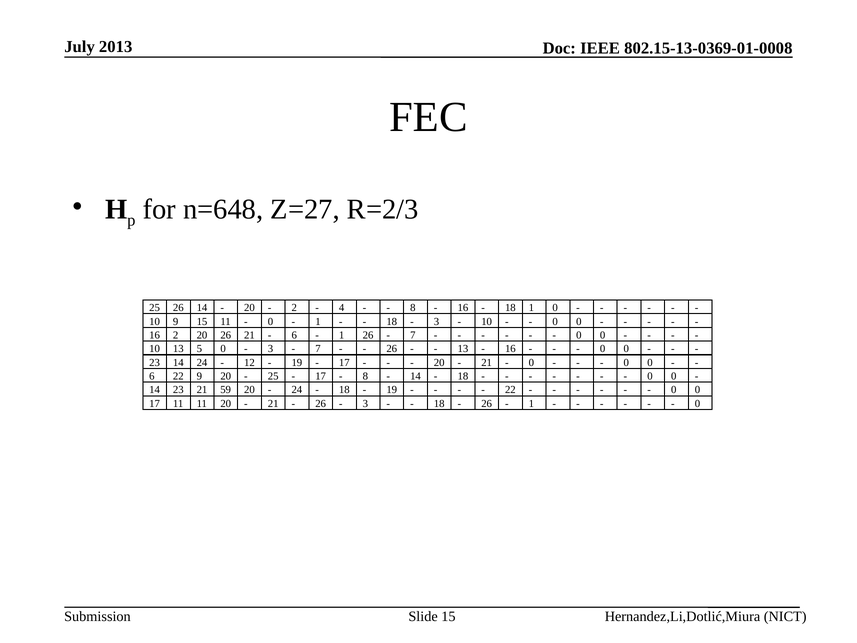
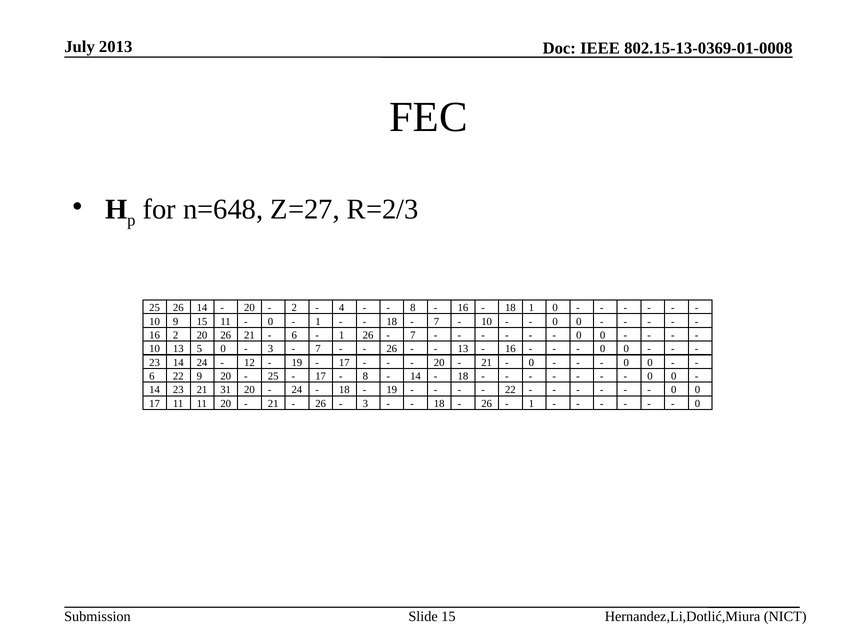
3 at (437, 321): 3 -> 7
59: 59 -> 31
